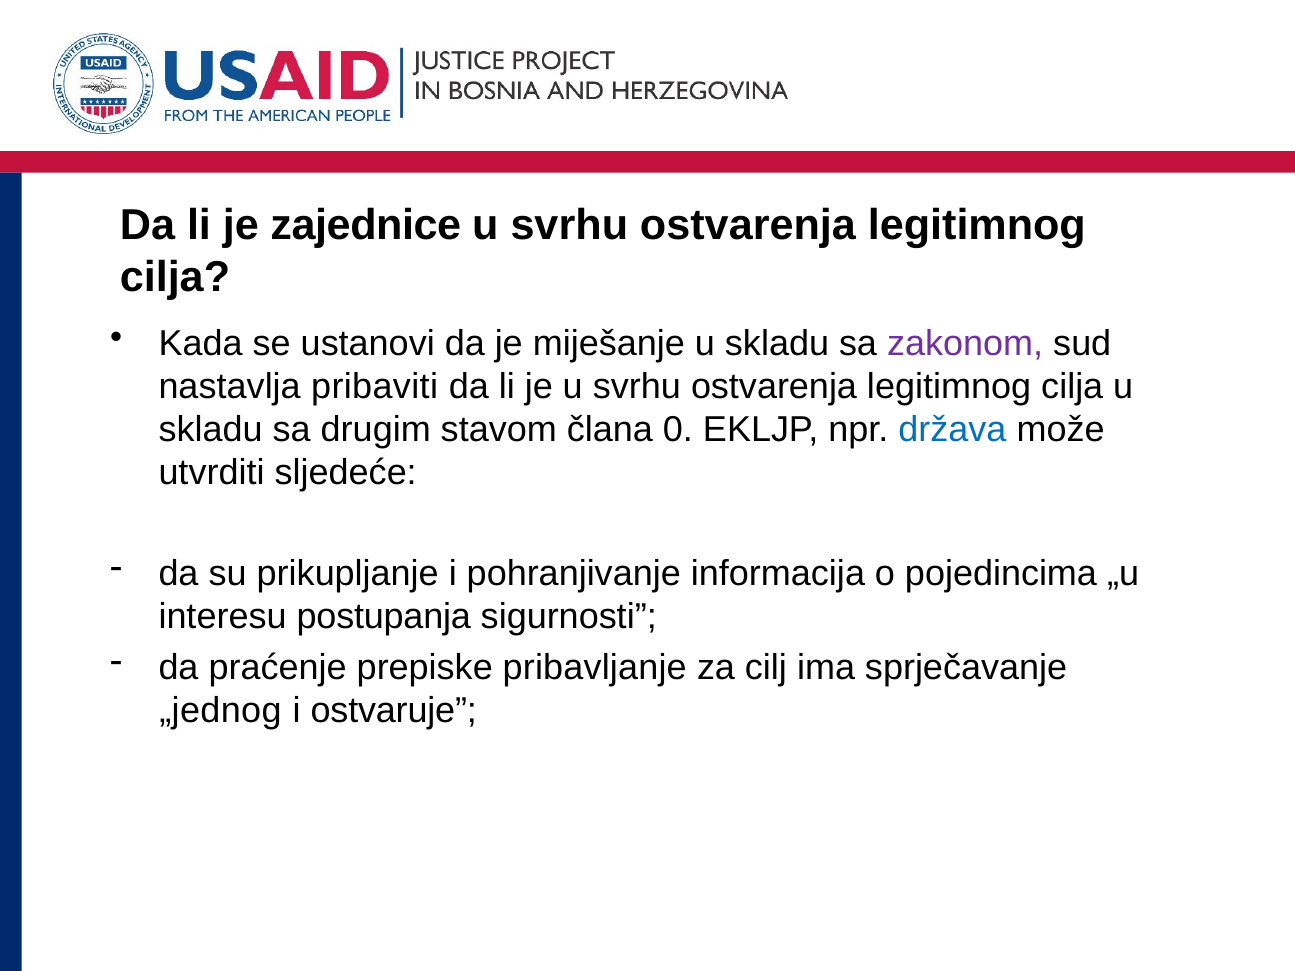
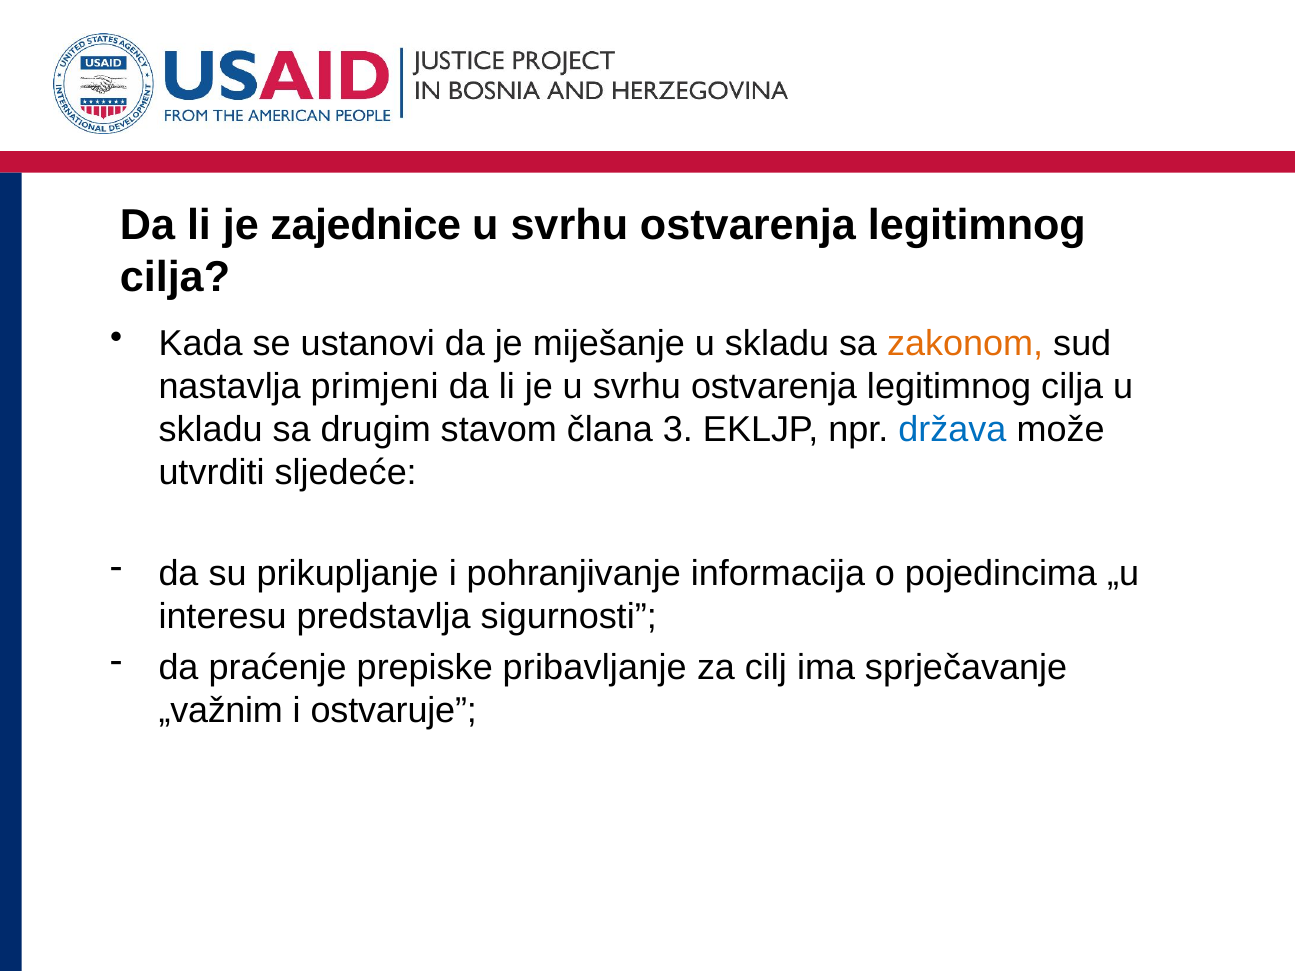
zakonom colour: purple -> orange
pribaviti: pribaviti -> primjeni
0: 0 -> 3
postupanja: postupanja -> predstavlja
„jednog: „jednog -> „važnim
